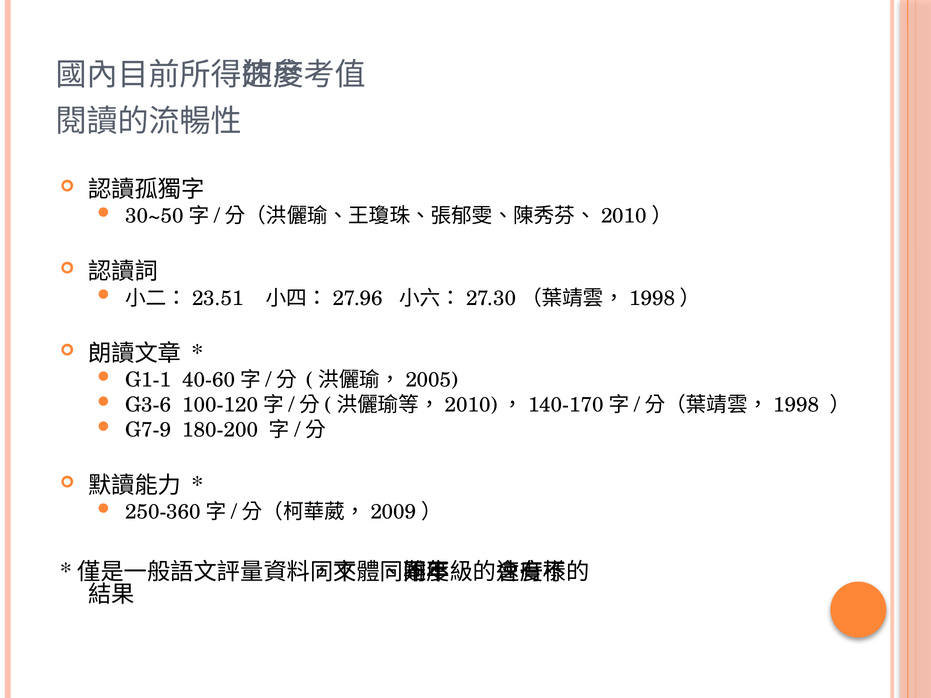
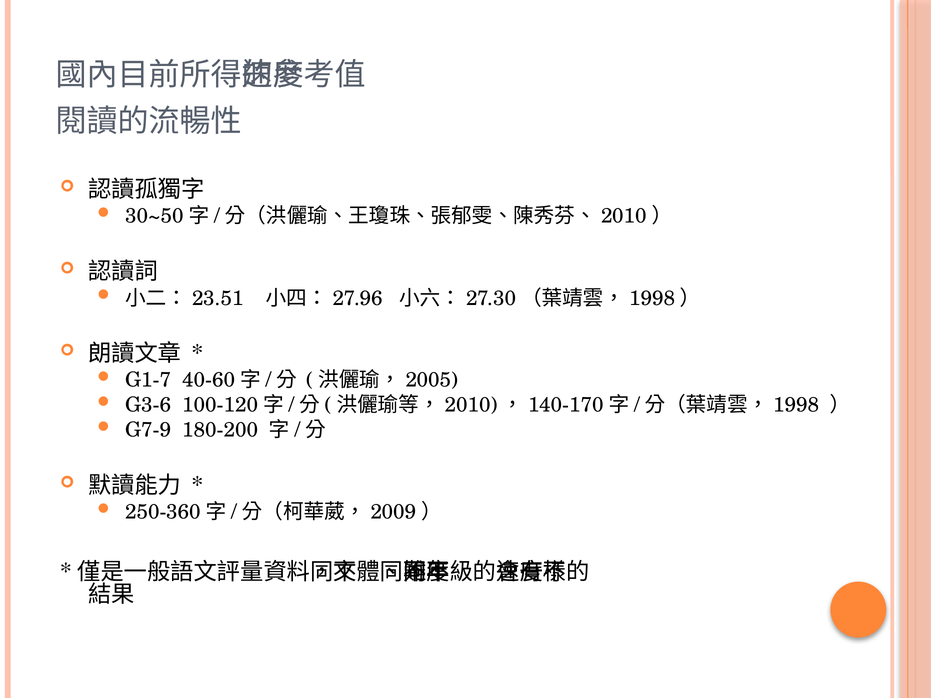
G1-1: G1-1 -> G1-7
